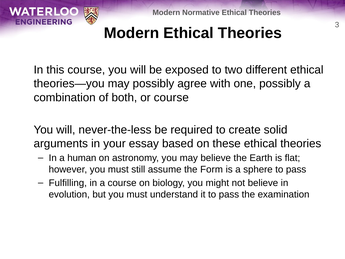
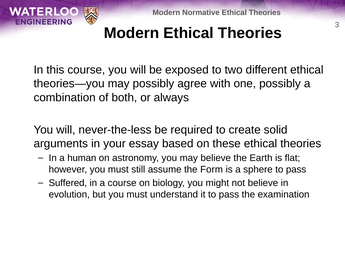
or course: course -> always
Fulfilling: Fulfilling -> Suffered
